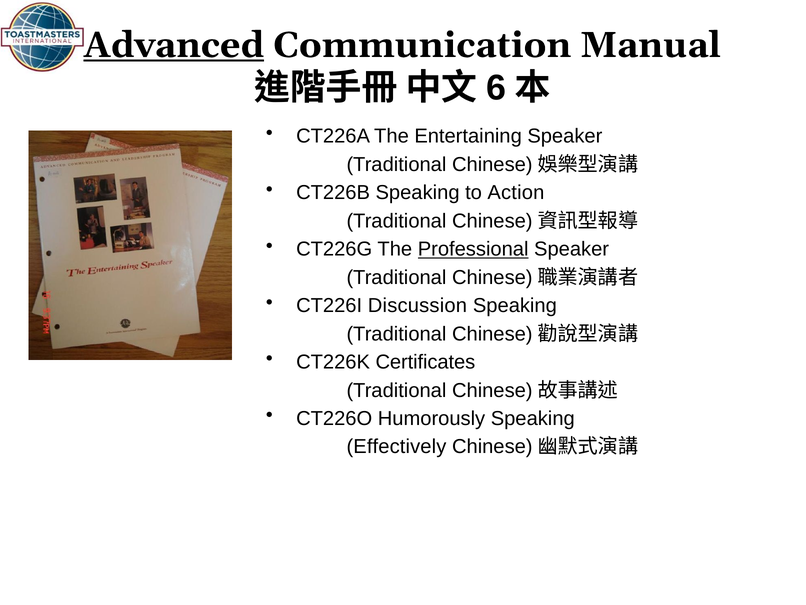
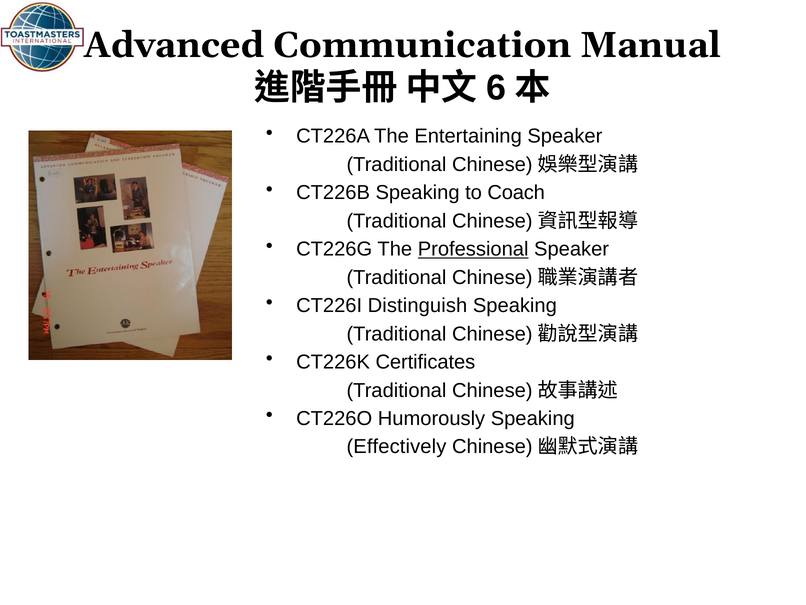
Advanced underline: present -> none
Action: Action -> Coach
Discussion: Discussion -> Distinguish
